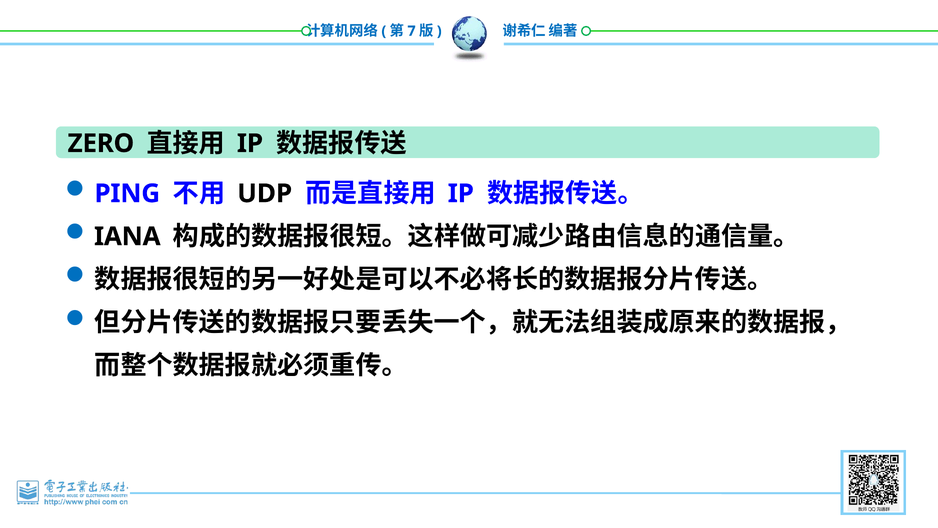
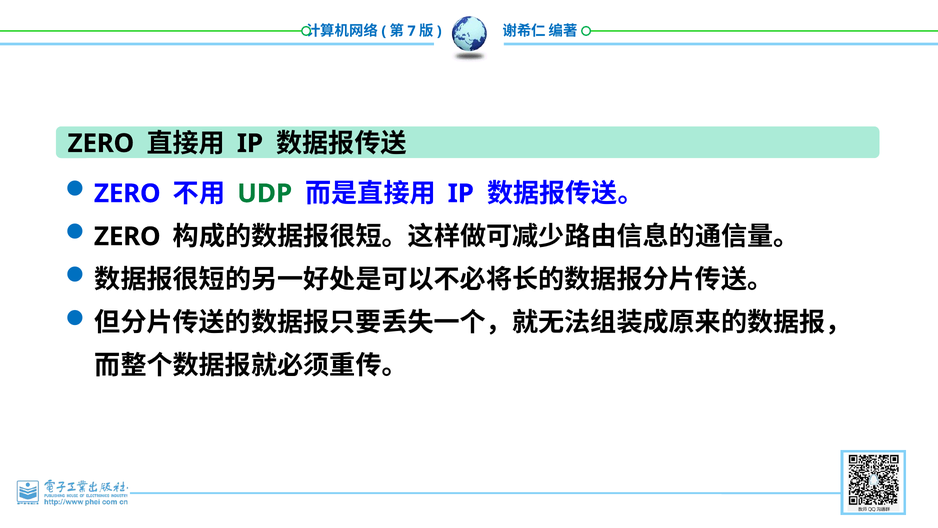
PING at (127, 193): PING -> ZERO
UDP colour: black -> green
IANA at (127, 236): IANA -> ZERO
